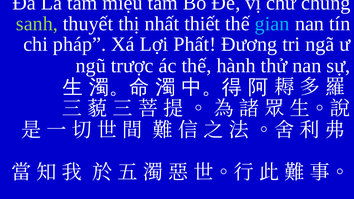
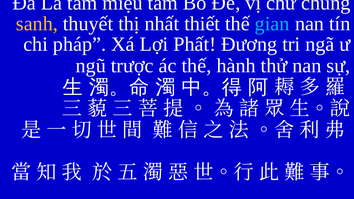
sanh at (37, 24) colour: light green -> yellow
